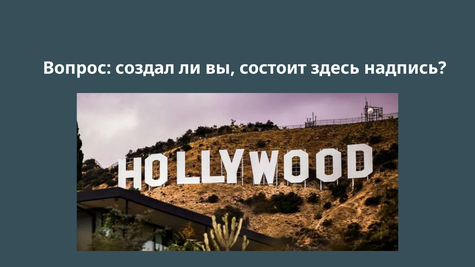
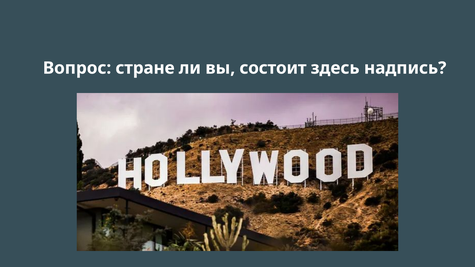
создал: создал -> стране
